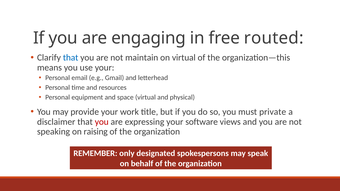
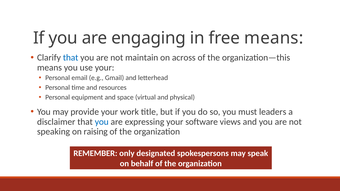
free routed: routed -> means
on virtual: virtual -> across
private: private -> leaders
you at (102, 122) colour: red -> blue
